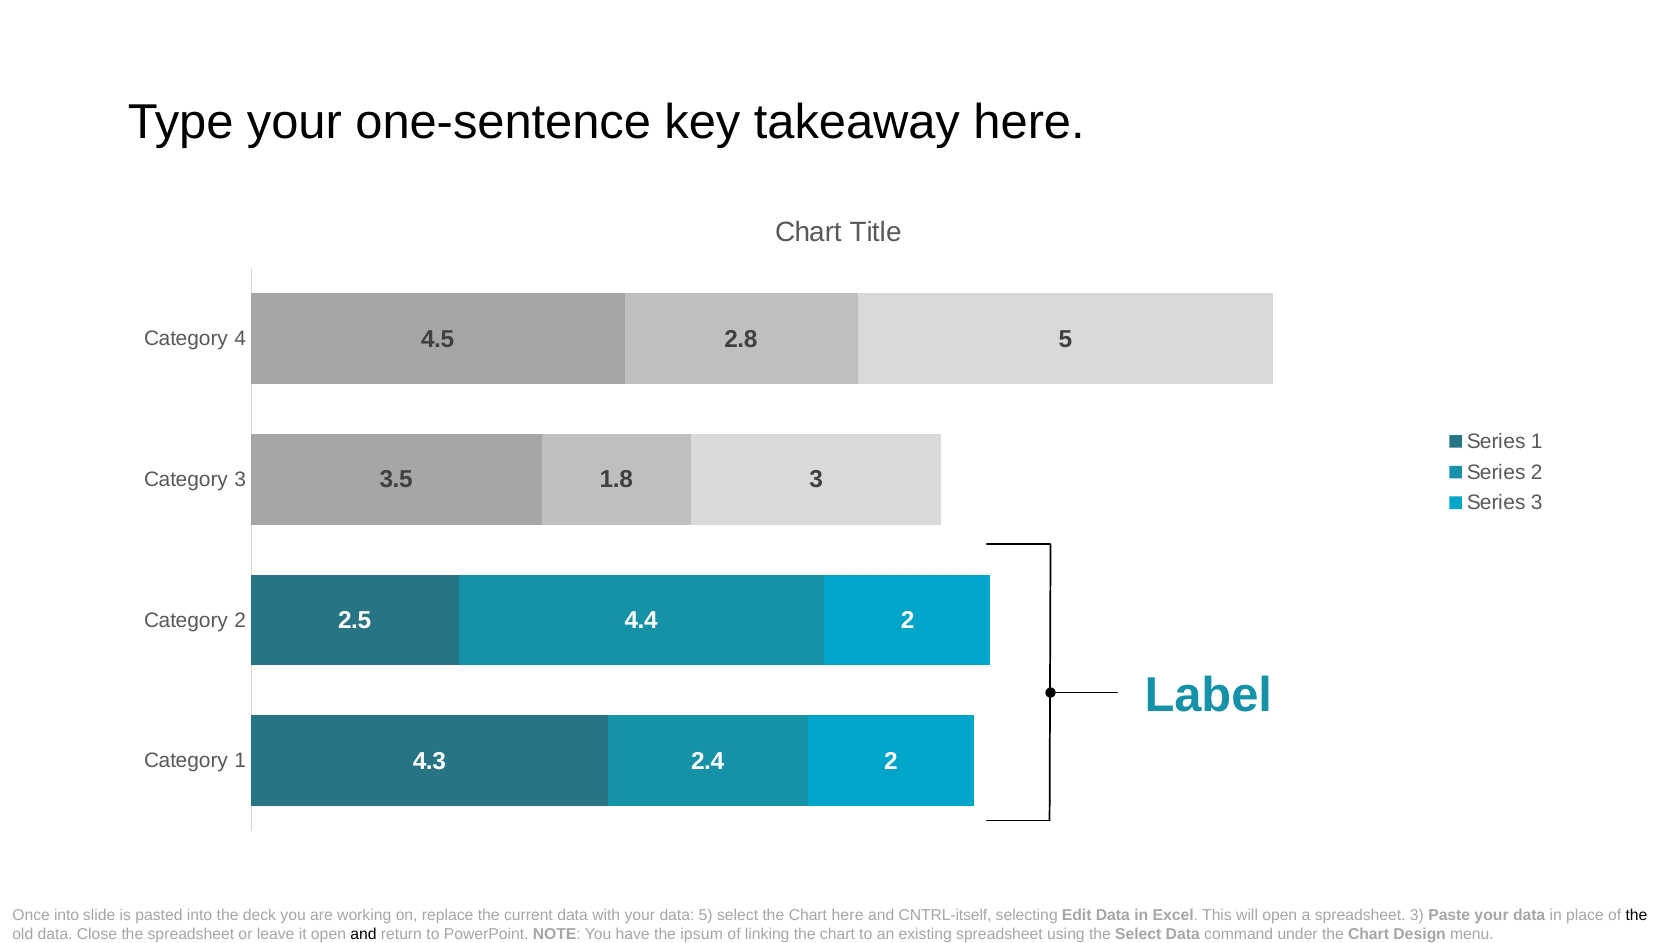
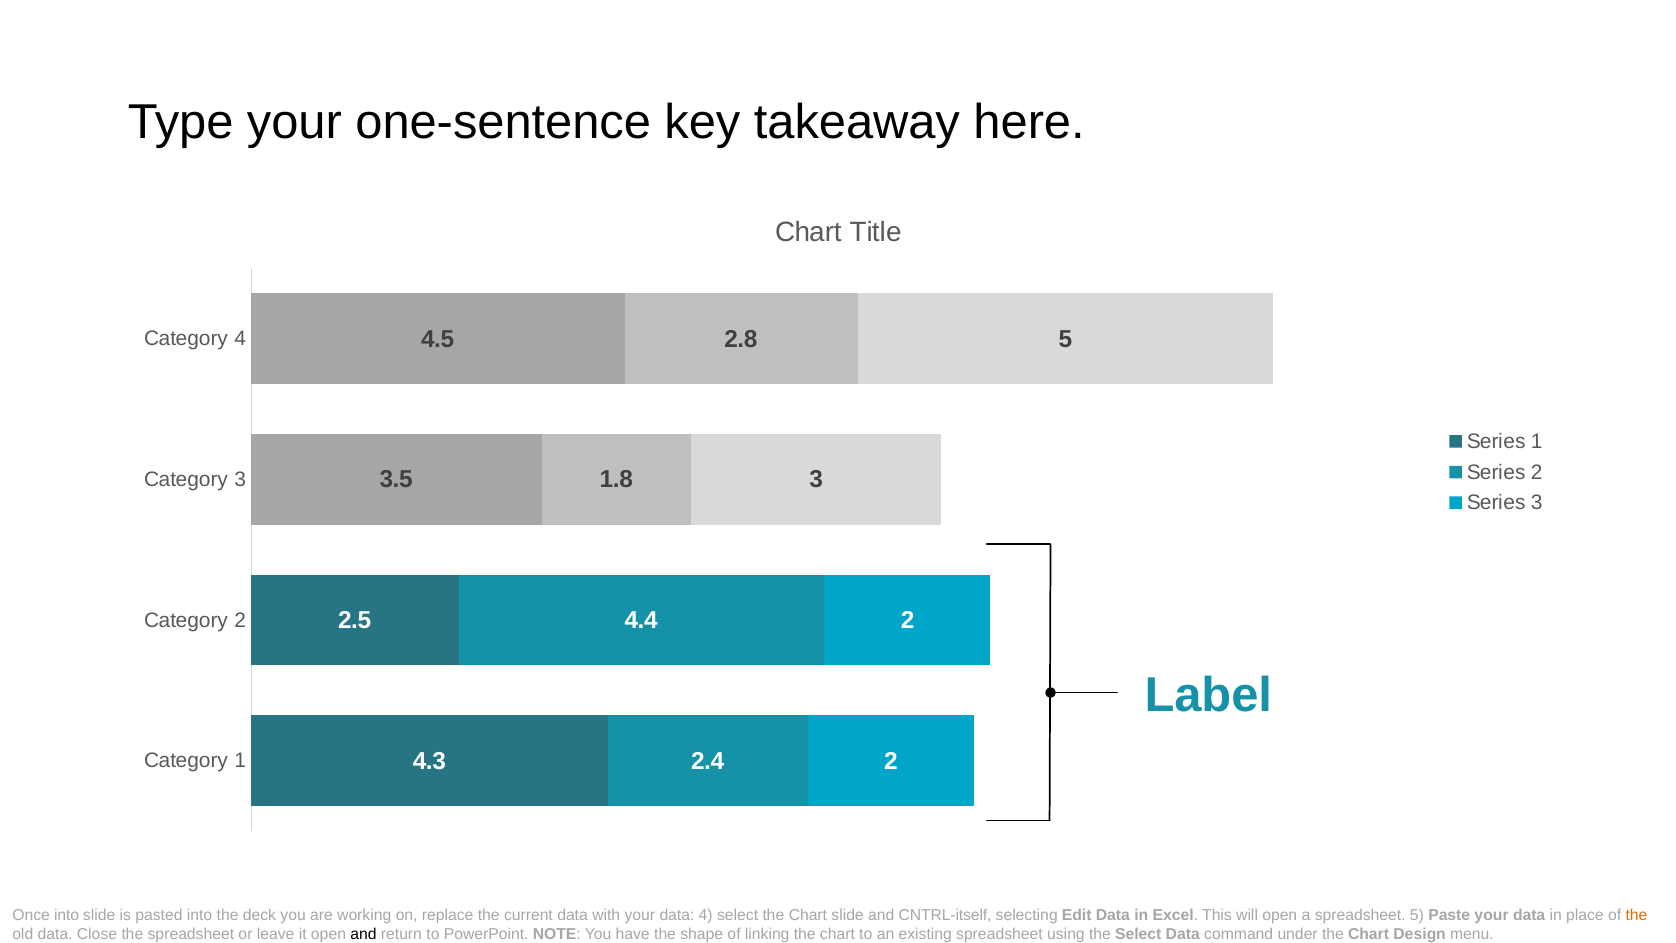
data 5: 5 -> 4
Chart here: here -> slide
spreadsheet 3: 3 -> 5
the at (1636, 915) colour: black -> orange
ipsum: ipsum -> shape
